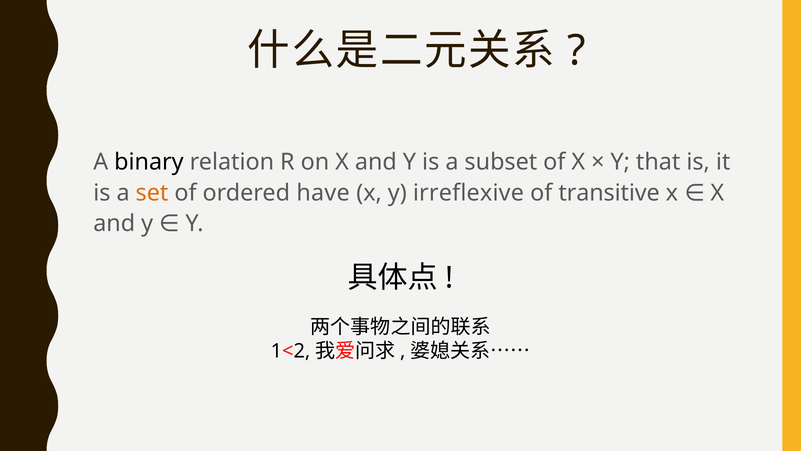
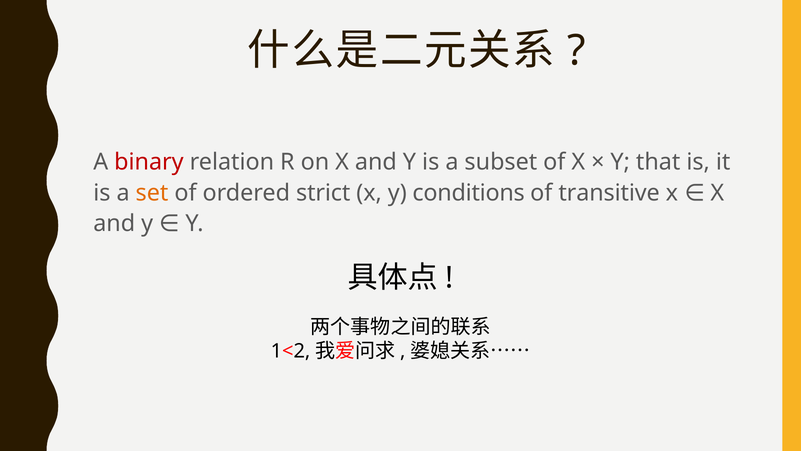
binary colour: black -> red
have: have -> strict
irreflexive: irreflexive -> conditions
